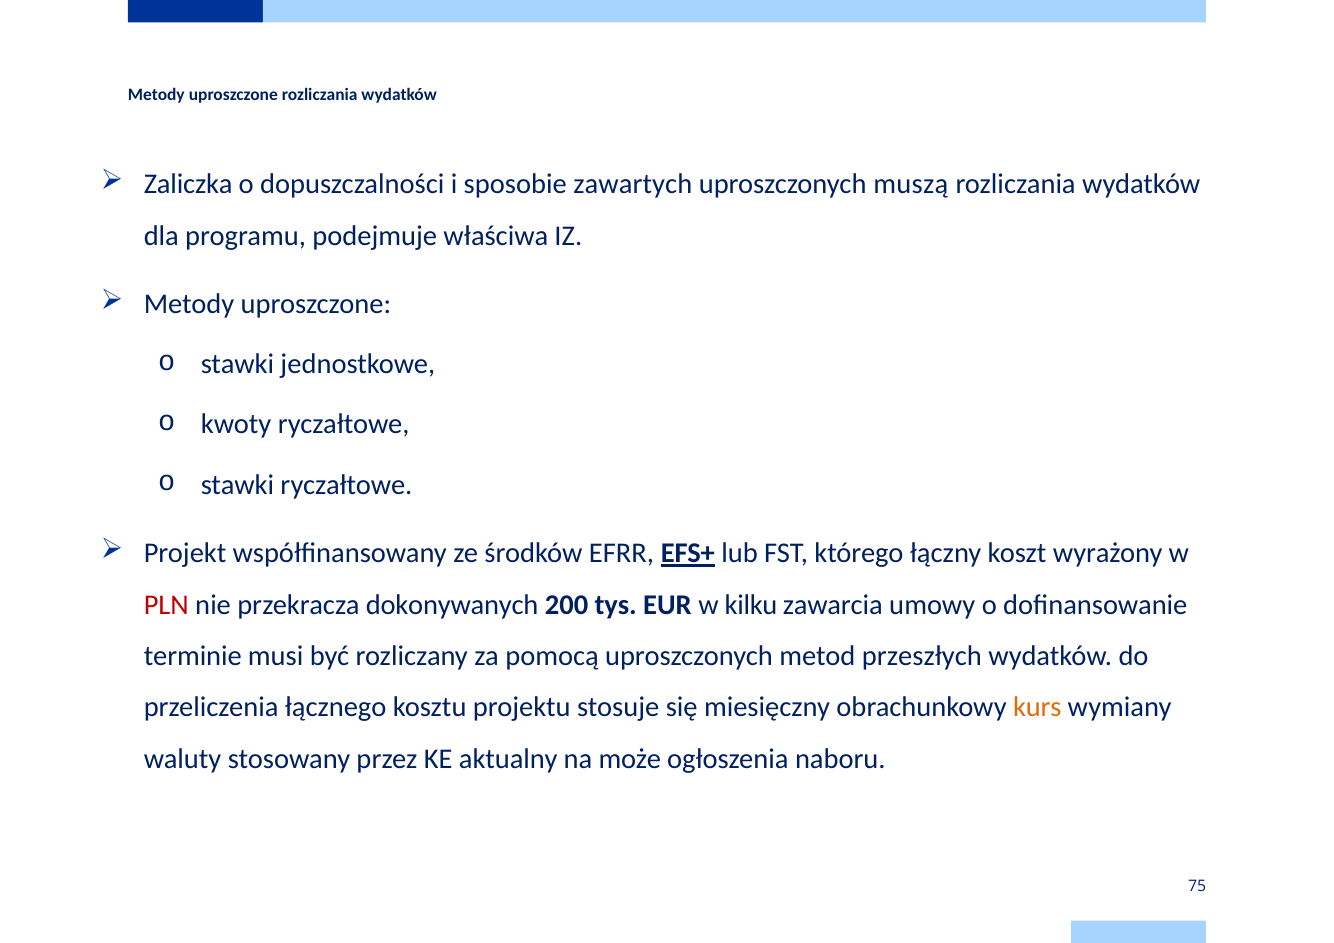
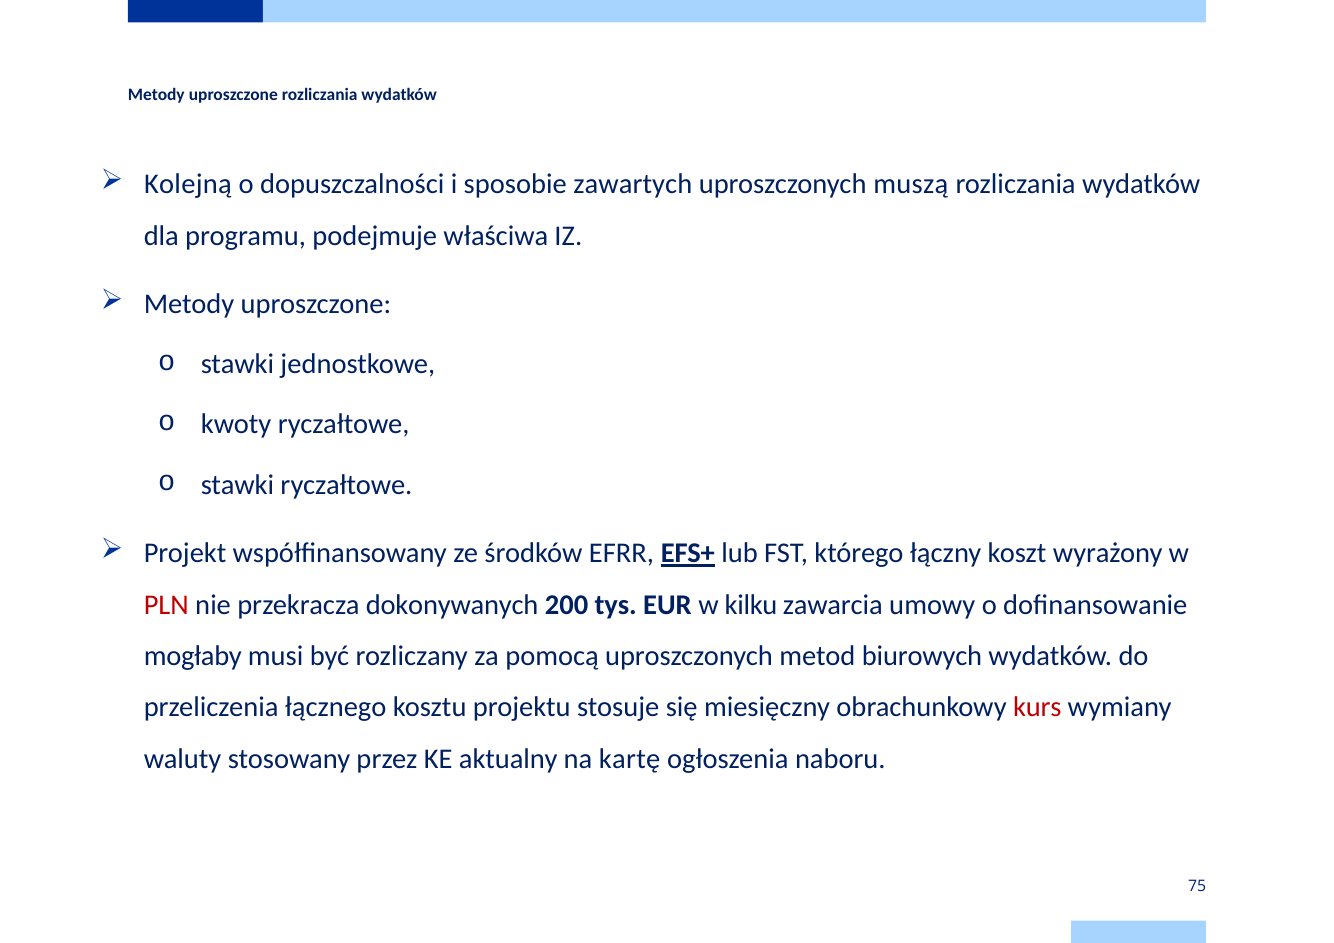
Zaliczka: Zaliczka -> Kolejną
terminie: terminie -> mogłaby
przeszłych: przeszłych -> biurowych
kurs colour: orange -> red
może: może -> kartę
